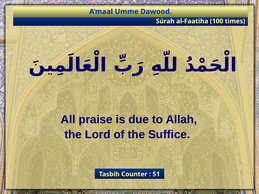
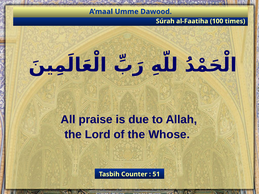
Suffice: Suffice -> Whose
